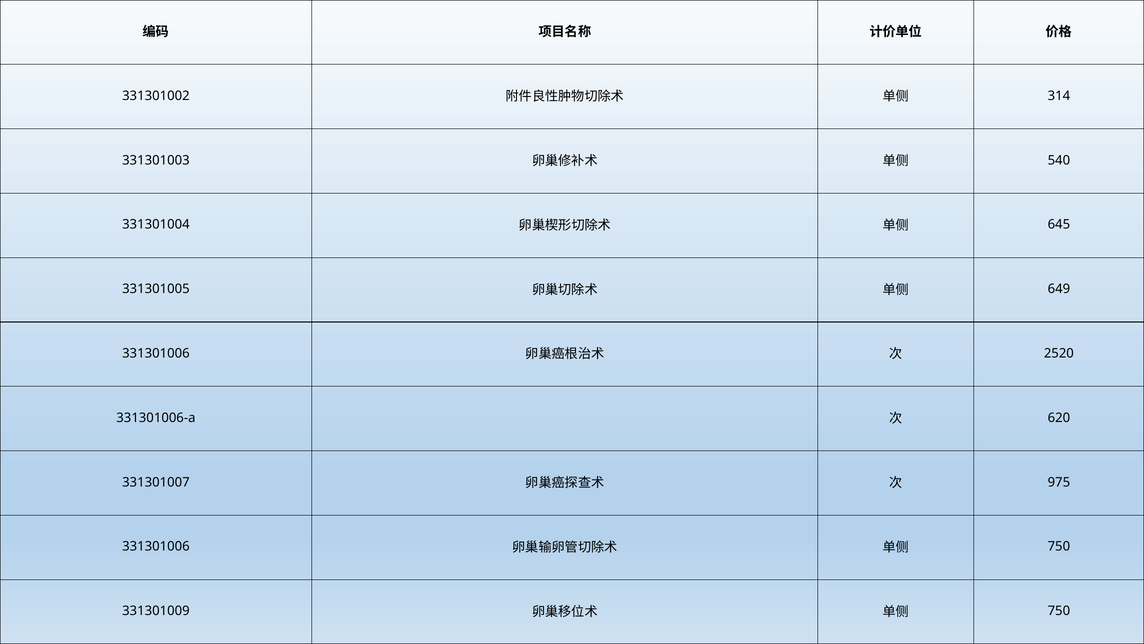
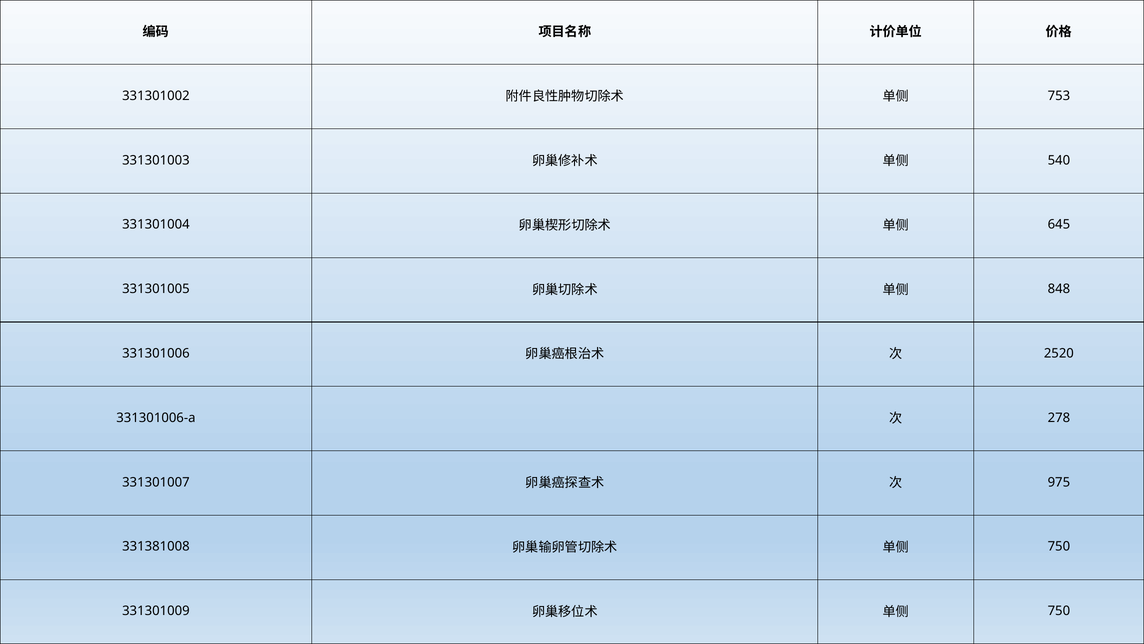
314: 314 -> 753
649: 649 -> 848
620: 620 -> 278
331301006 at (156, 546): 331301006 -> 331381008
